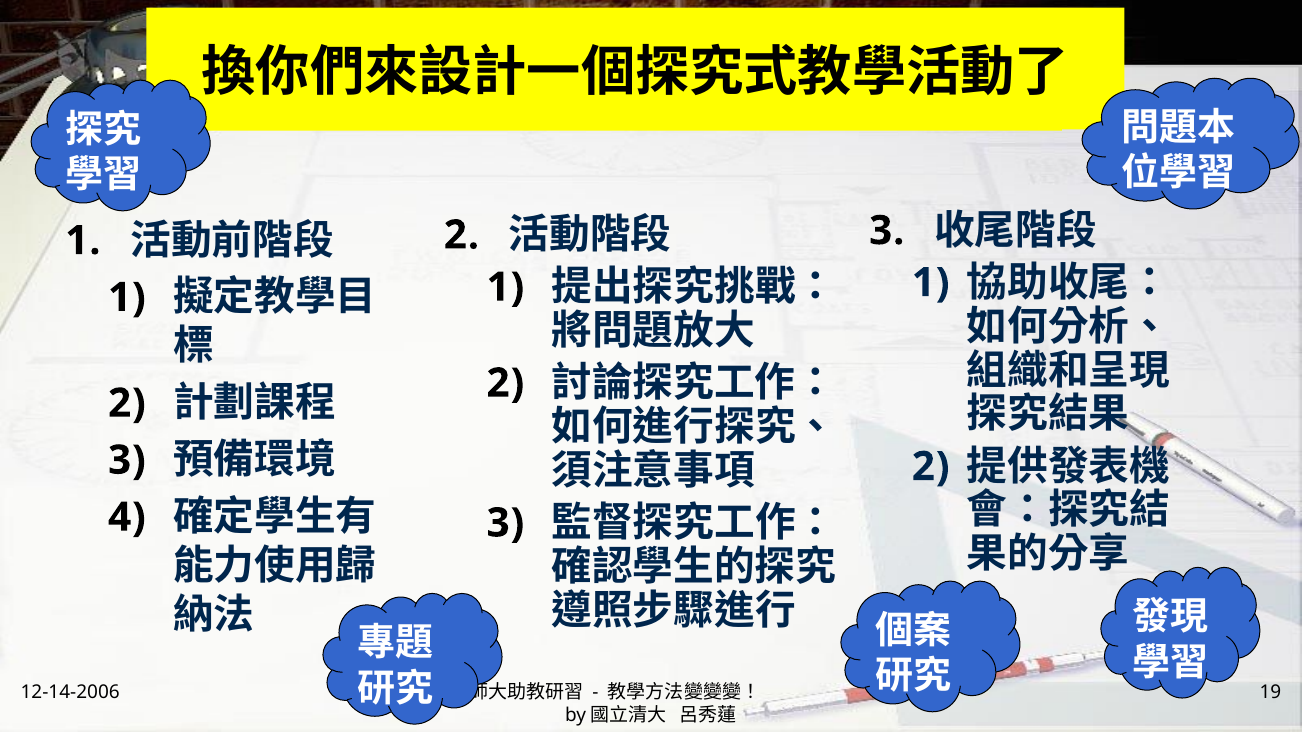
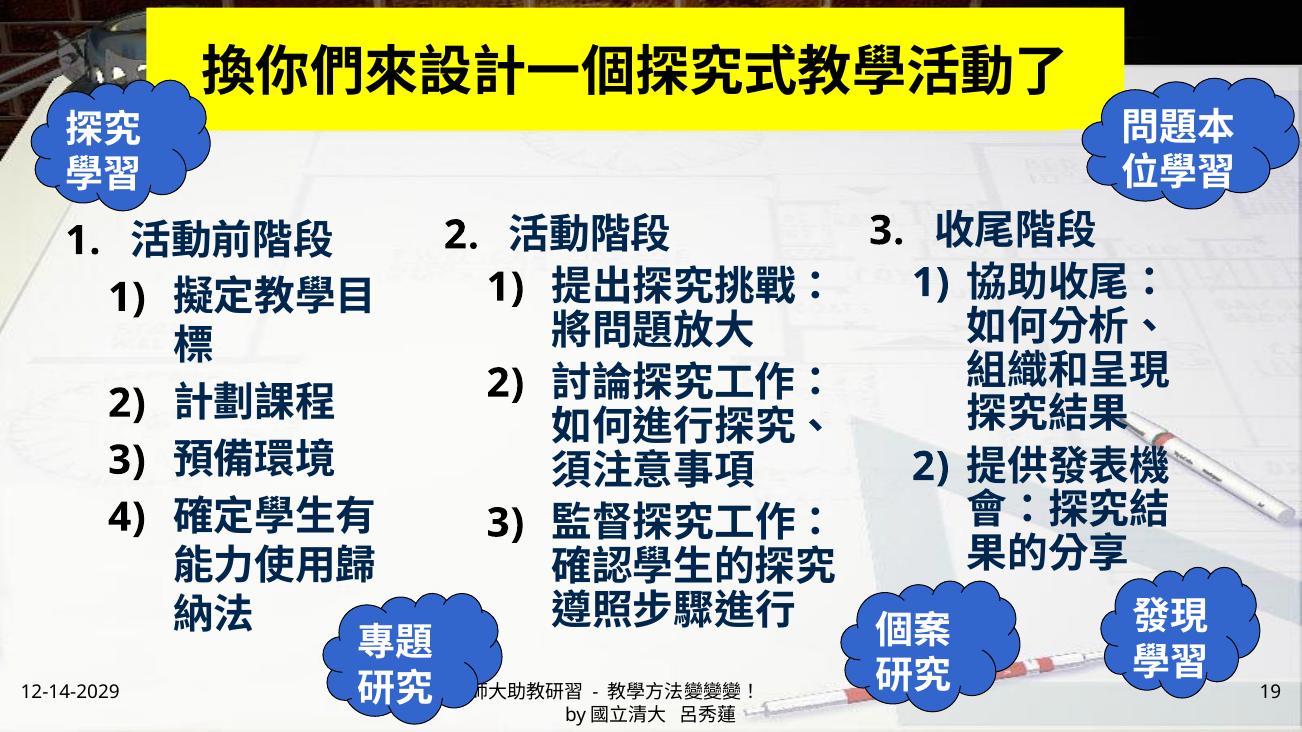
12-14-2006: 12-14-2006 -> 12-14-2029
